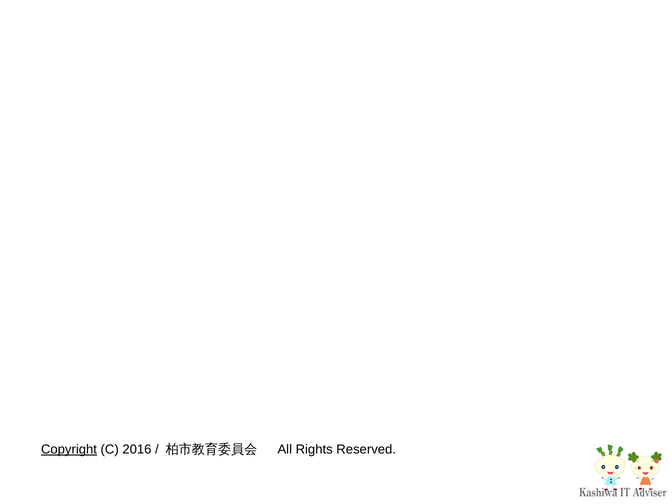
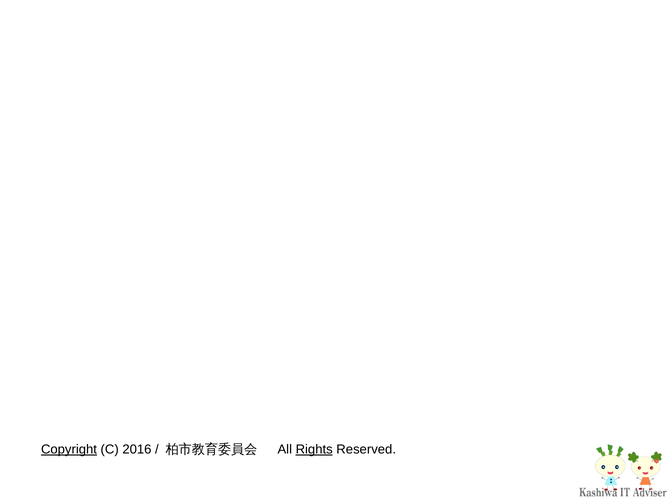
Rights underline: none -> present
